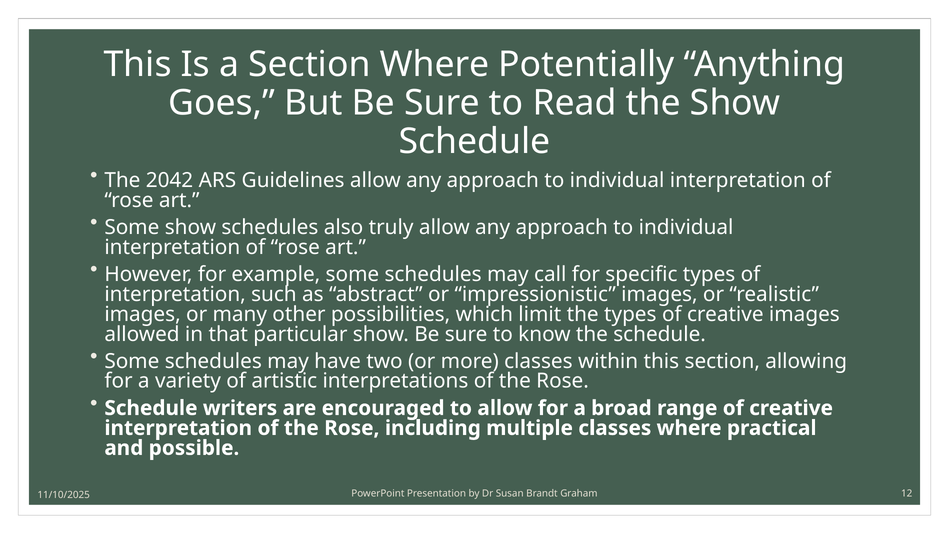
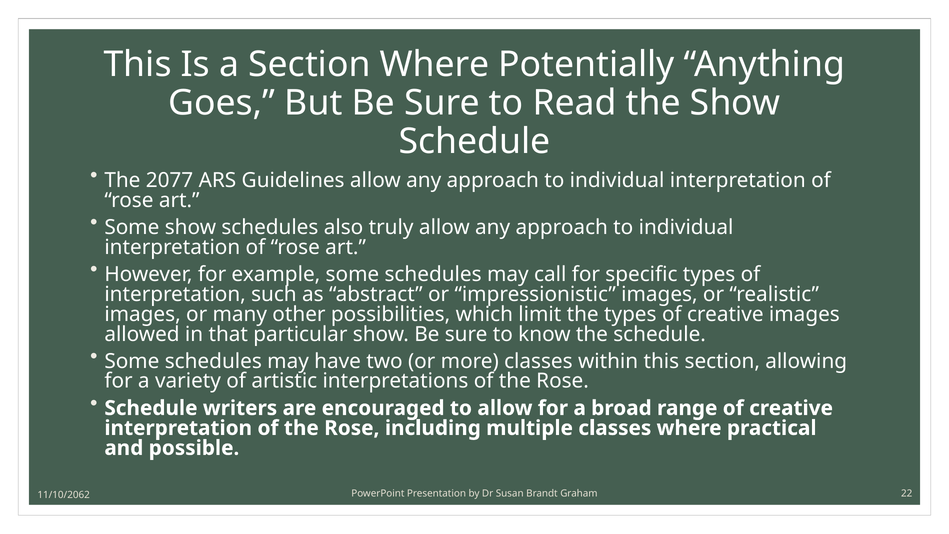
2042: 2042 -> 2077
12: 12 -> 22
11/10/2025: 11/10/2025 -> 11/10/2062
